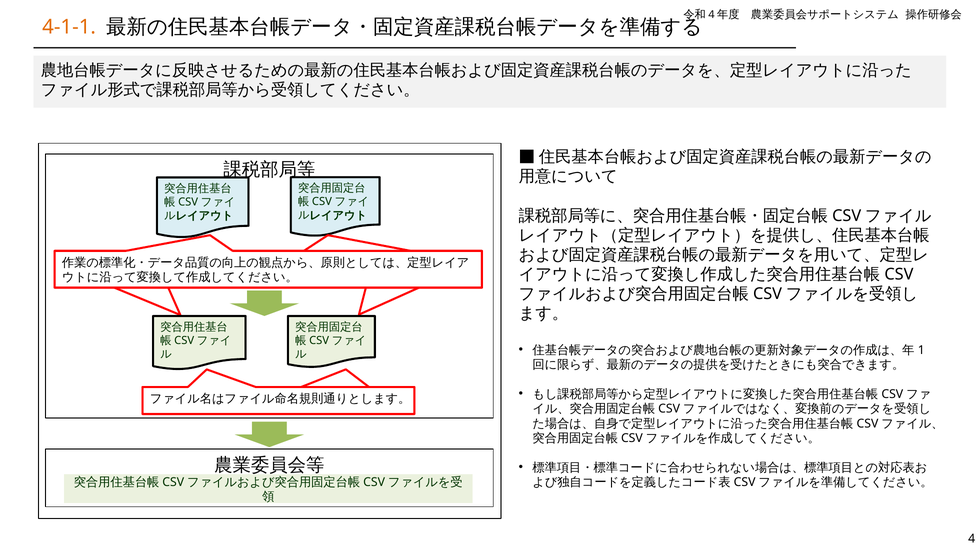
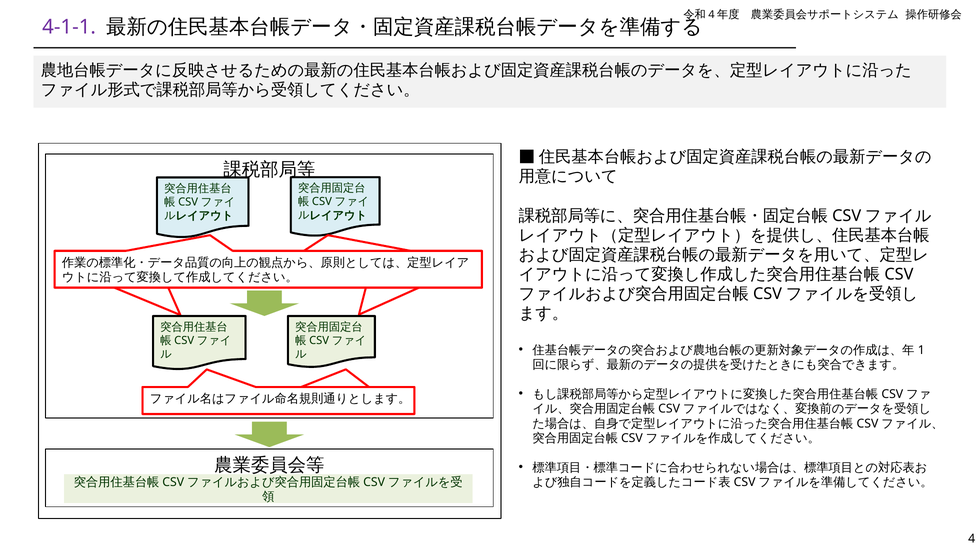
4-1-1 colour: orange -> purple
